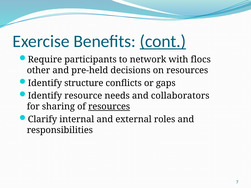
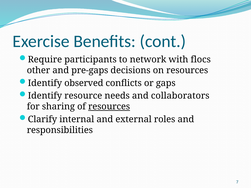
cont underline: present -> none
pre-held: pre-held -> pre-gaps
structure: structure -> observed
